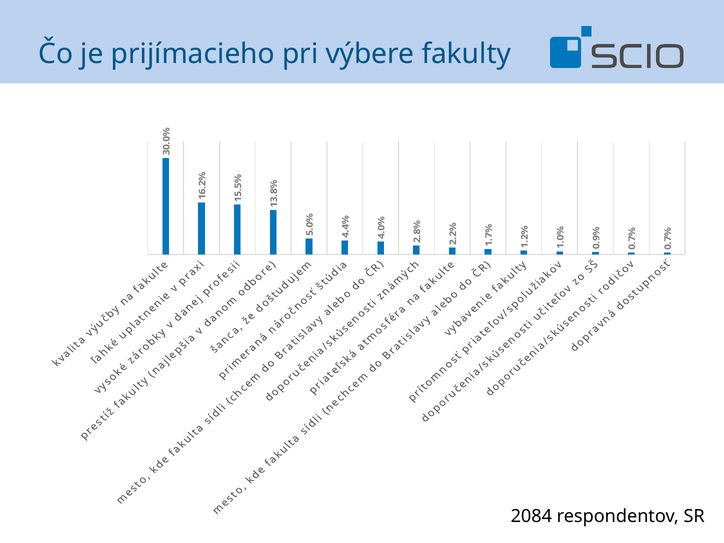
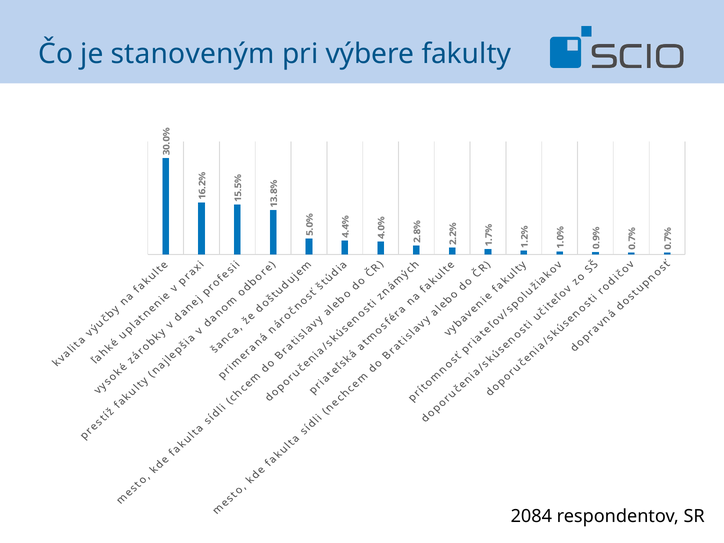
prijímacieho: prijímacieho -> stanoveným
